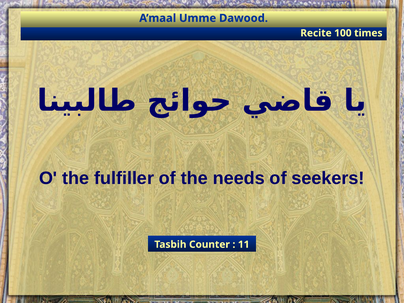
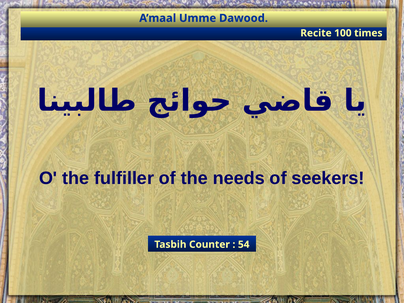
11: 11 -> 54
